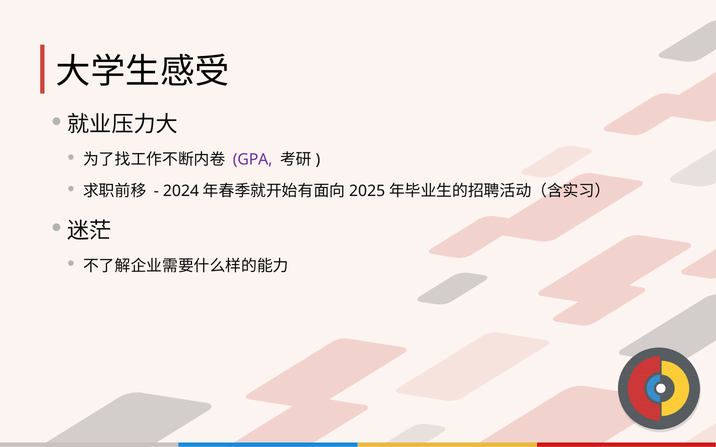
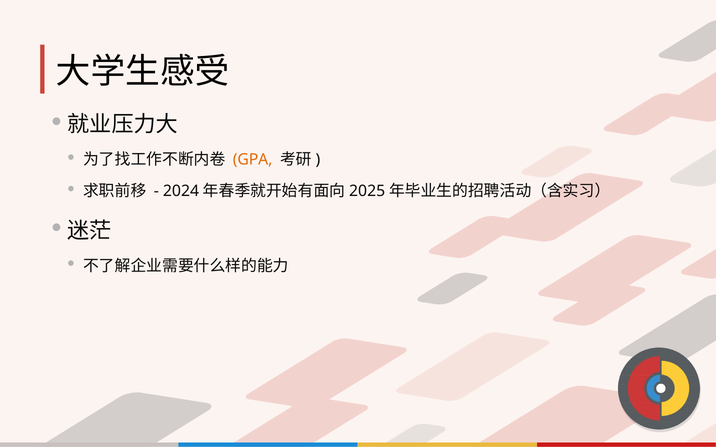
GPA colour: purple -> orange
